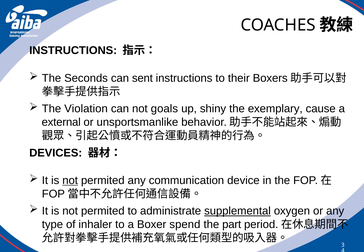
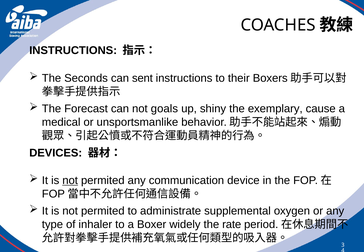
Violation: Violation -> Forecast
external: external -> medical
supplemental underline: present -> none
spend: spend -> widely
part: part -> rate
